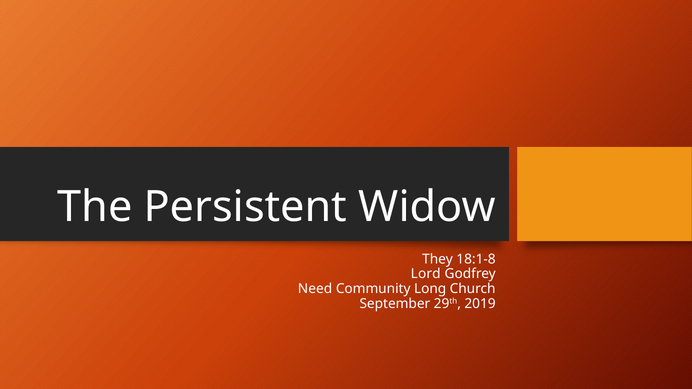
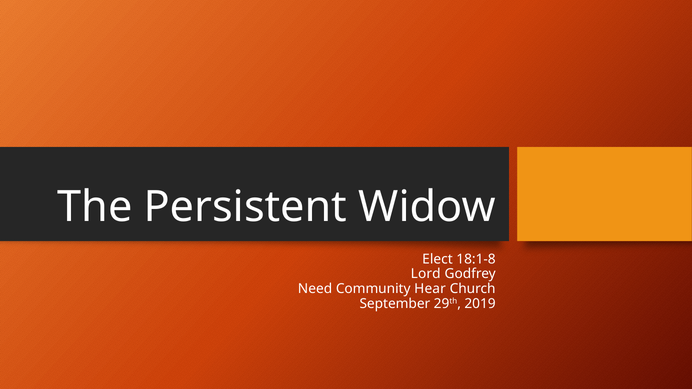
They: They -> Elect
Long: Long -> Hear
